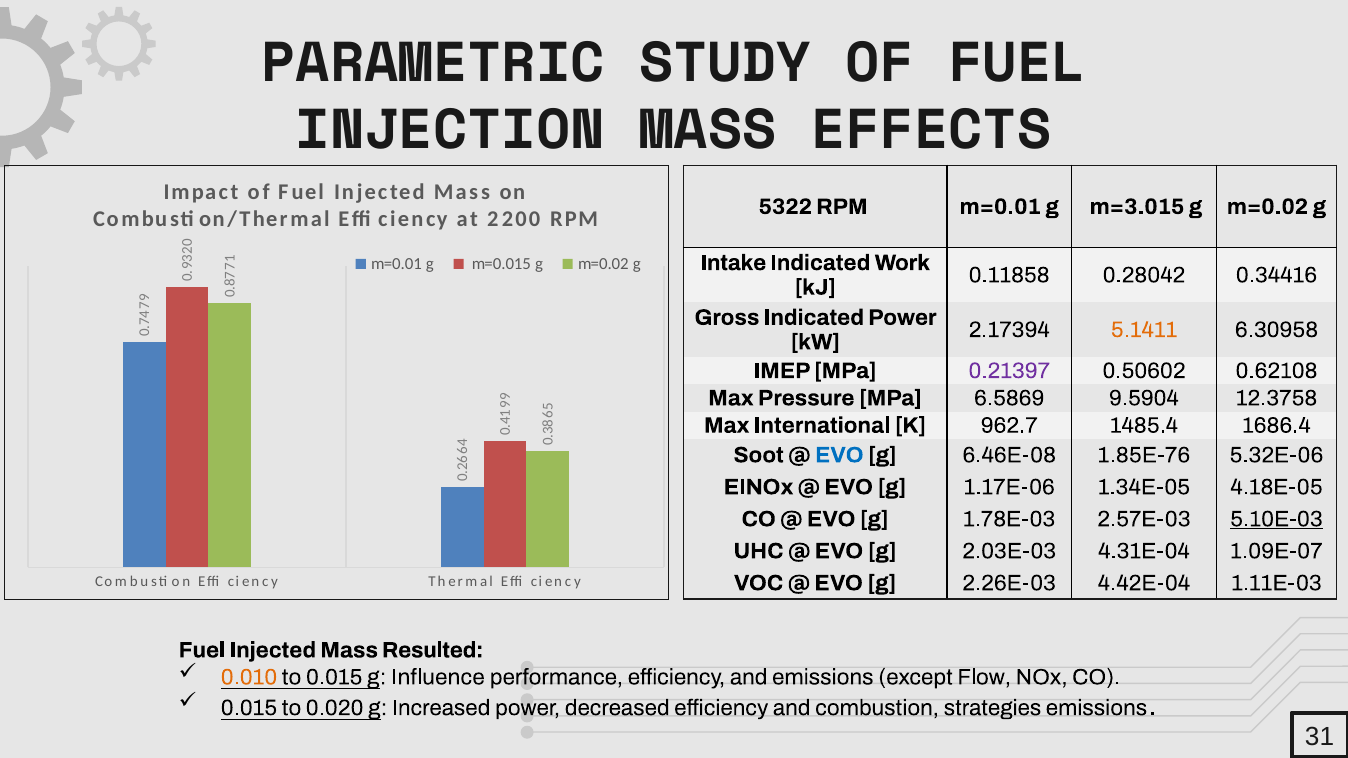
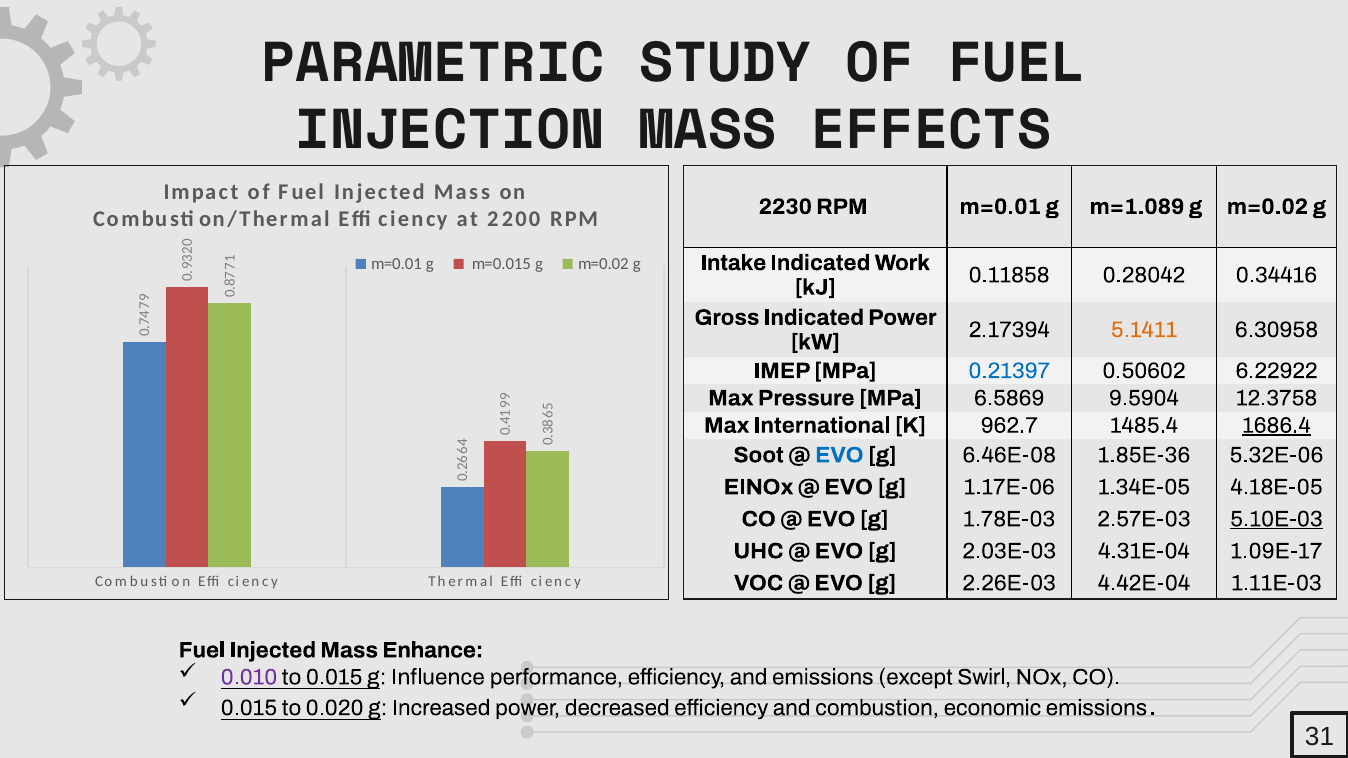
5322: 5322 -> 2230
m=3.015: m=3.015 -> m=1.089
0.21397 colour: purple -> blue
0.62108: 0.62108 -> 6.22922
1686.4 underline: none -> present
1.85E-76: 1.85E-76 -> 1.85E-36
1.09E-07: 1.09E-07 -> 1.09E-17
Resulted: Resulted -> Enhance
0.010 colour: orange -> purple
Flow: Flow -> Swirl
strategies: strategies -> economic
